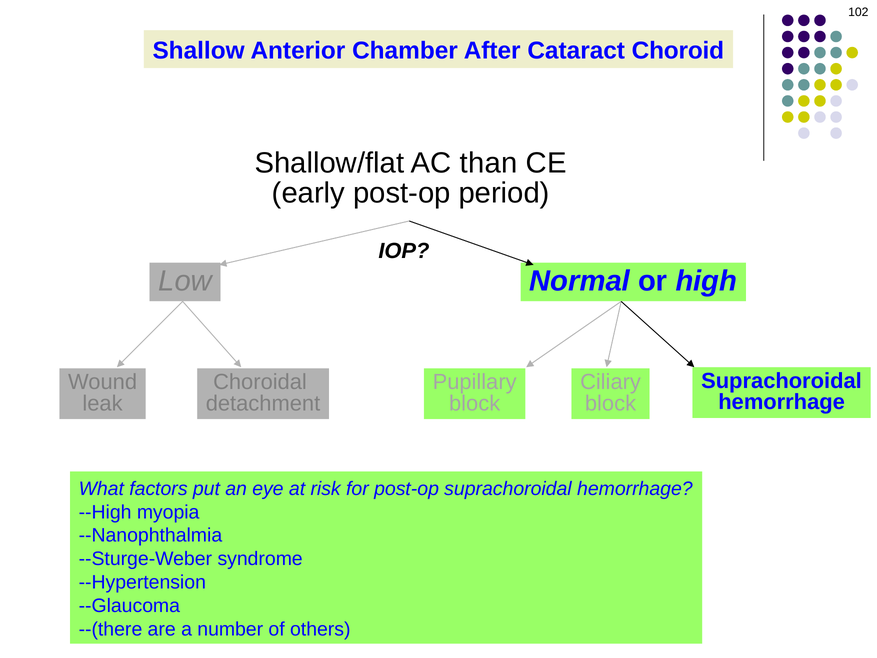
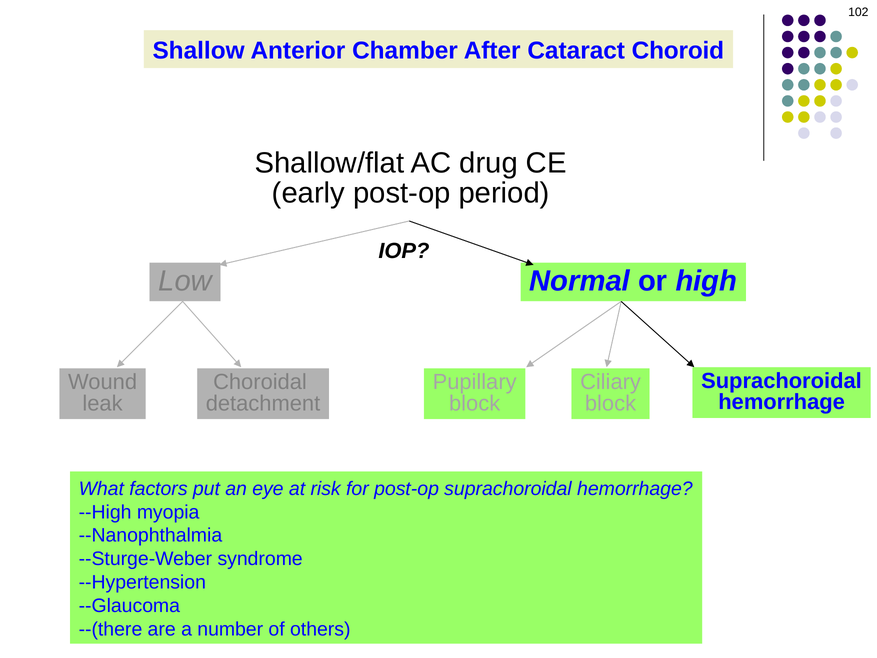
than: than -> drug
